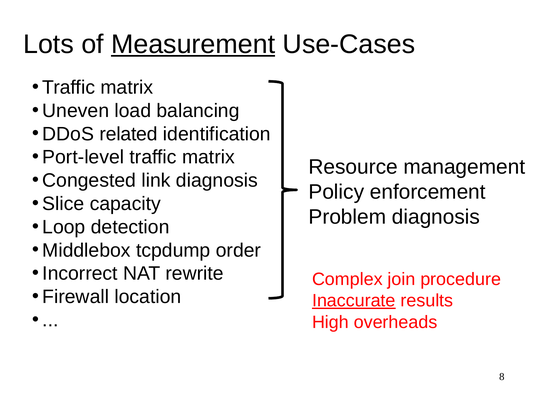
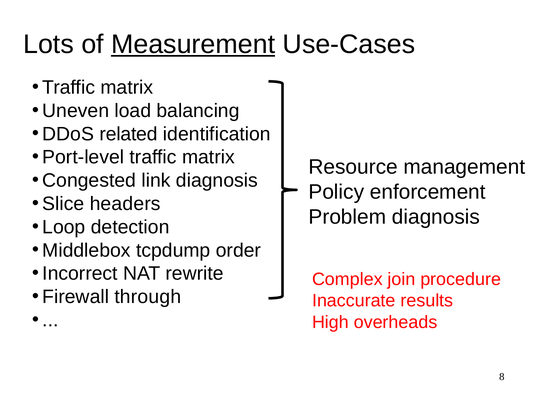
capacity: capacity -> headers
location: location -> through
Inaccurate underline: present -> none
